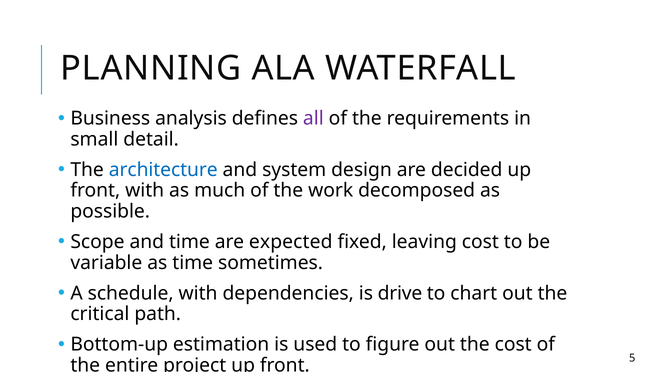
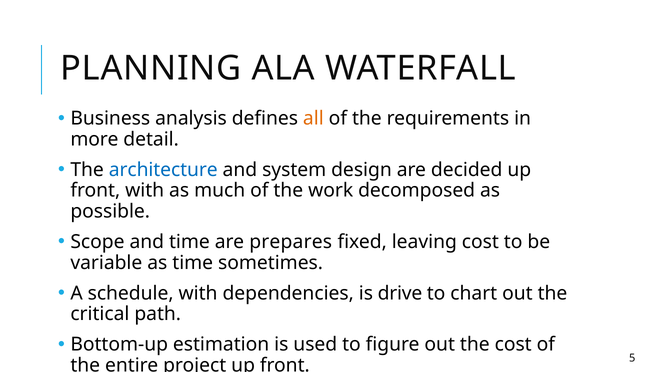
all colour: purple -> orange
small: small -> more
expected: expected -> prepares
